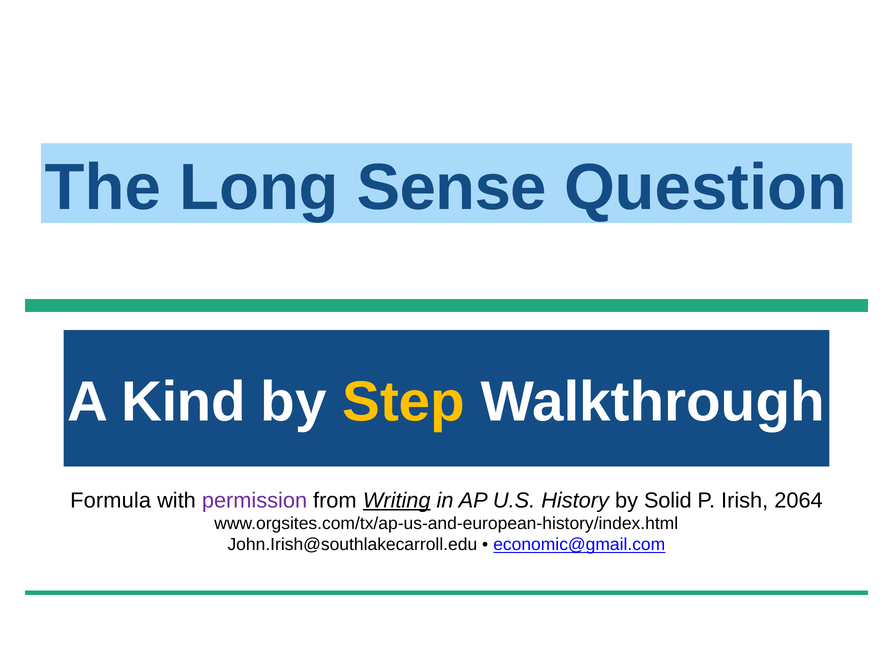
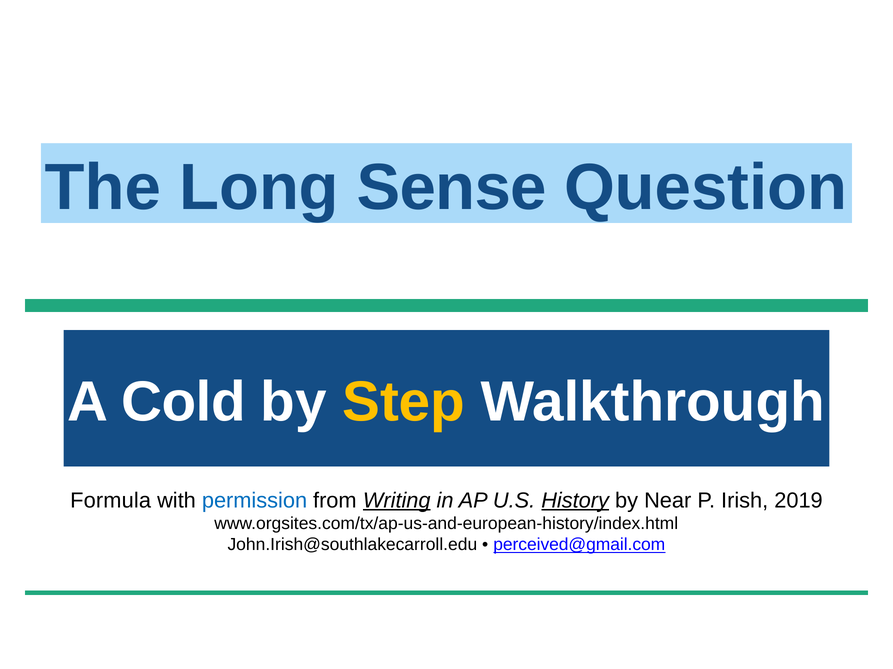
Kind: Kind -> Cold
permission colour: purple -> blue
History underline: none -> present
Solid: Solid -> Near
2064: 2064 -> 2019
economic@gmail.com: economic@gmail.com -> perceived@gmail.com
